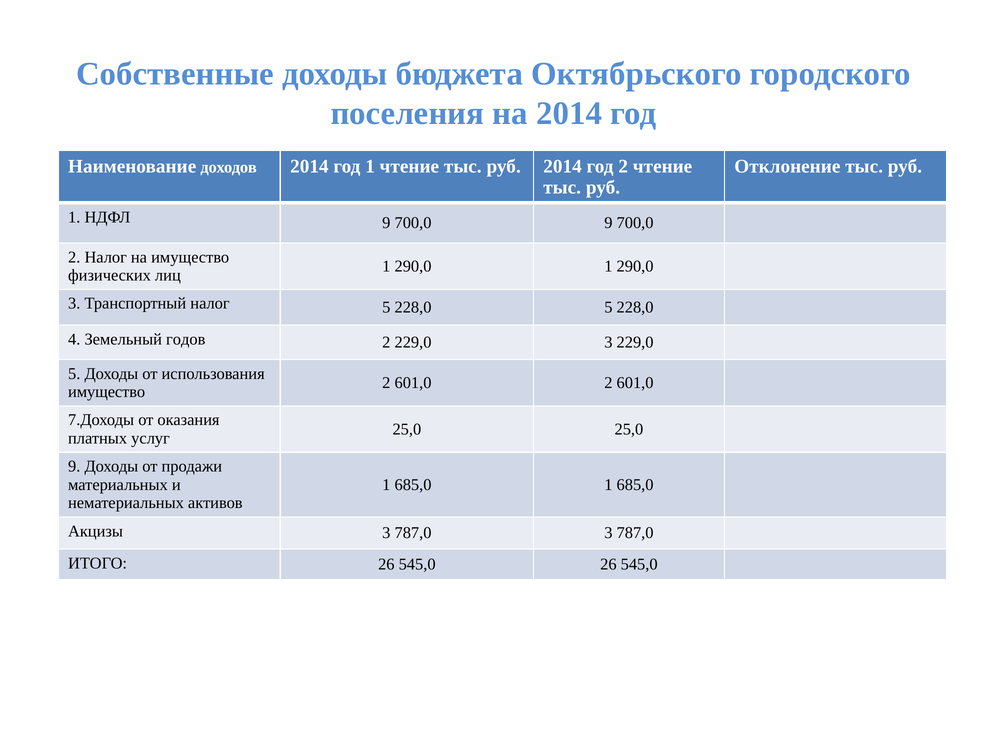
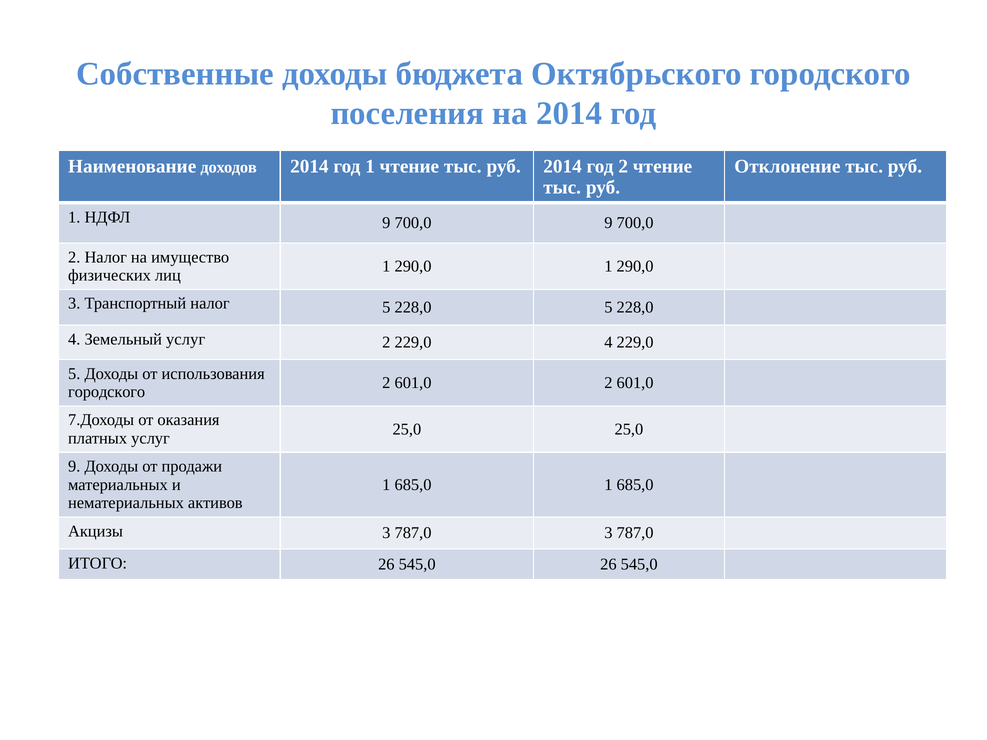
Земельный годов: годов -> услуг
229,0 3: 3 -> 4
имущество at (107, 392): имущество -> городского
